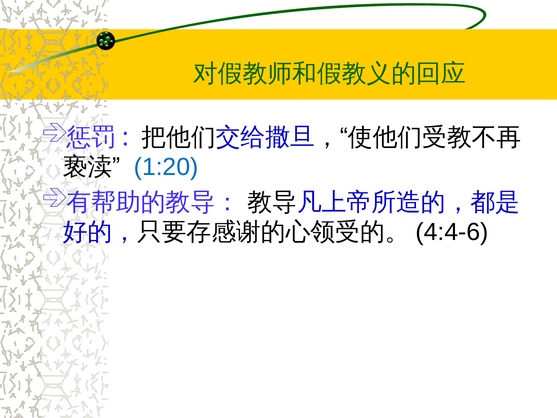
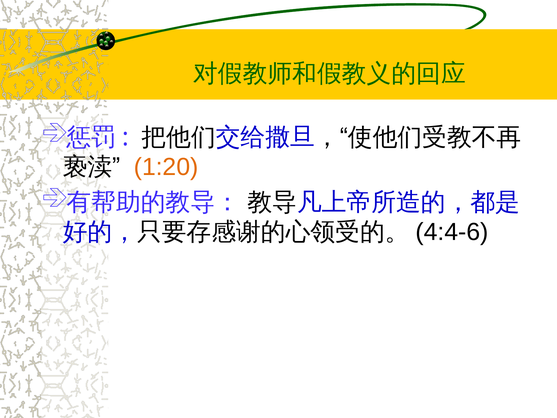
1:20 colour: blue -> orange
